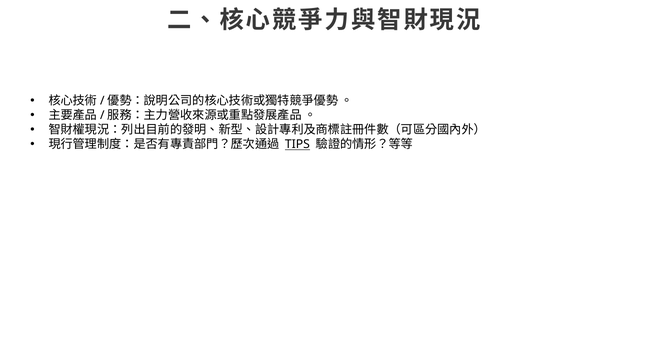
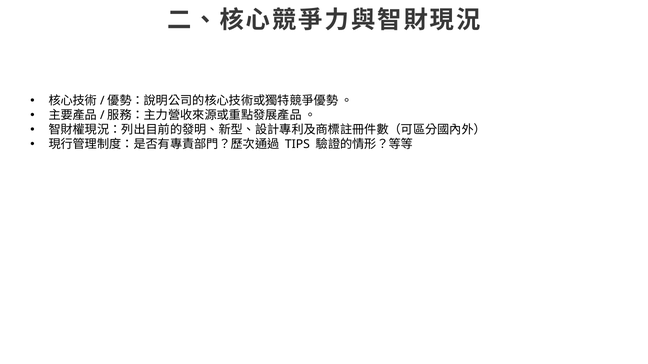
TIPS underline: present -> none
